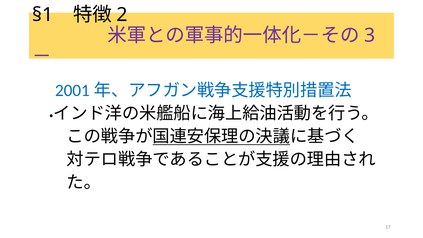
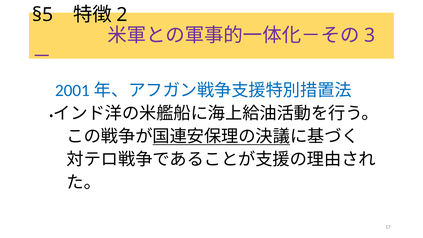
§1: §1 -> §5
